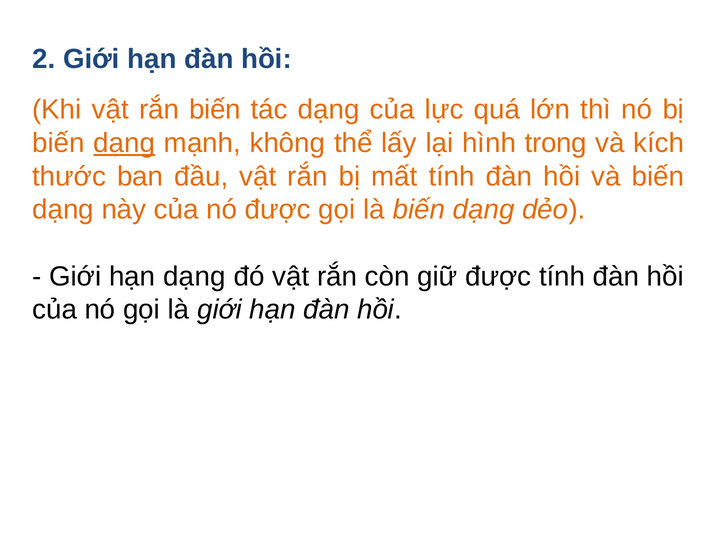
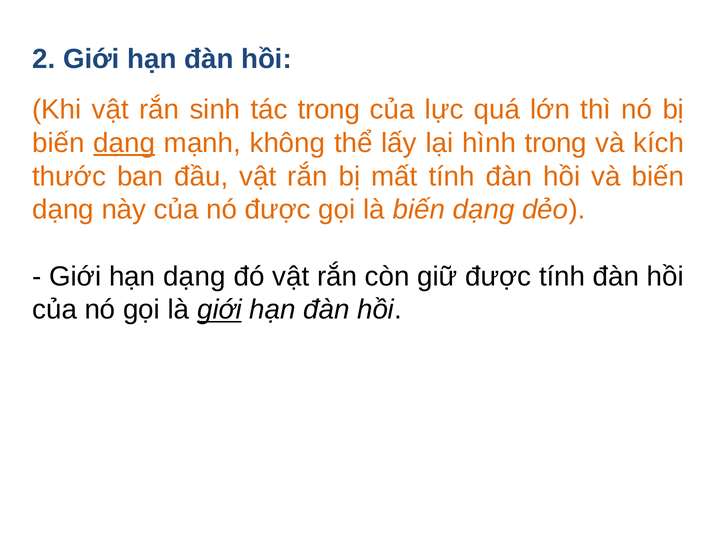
rắn biến: biến -> sinh
tác dạng: dạng -> trong
giới at (219, 310) underline: none -> present
